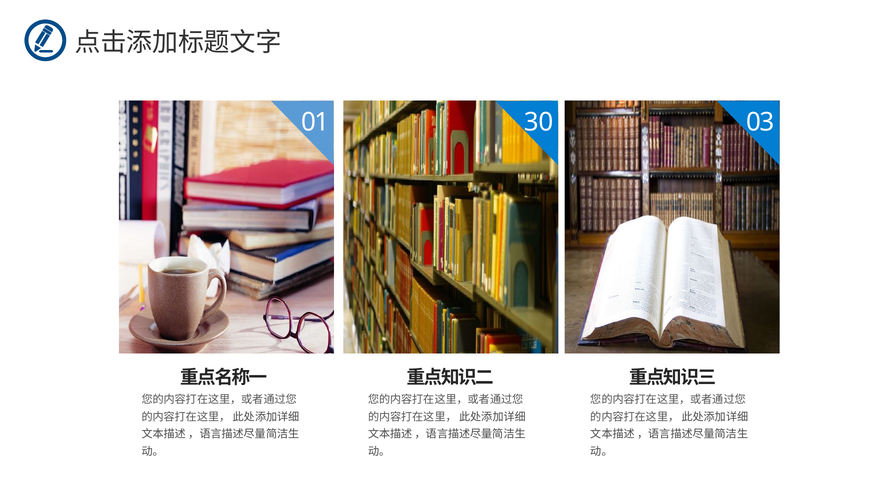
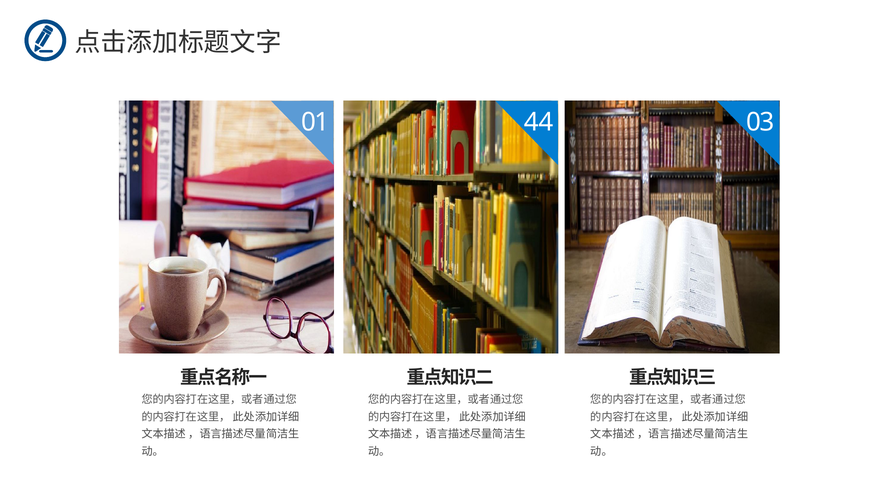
30: 30 -> 44
